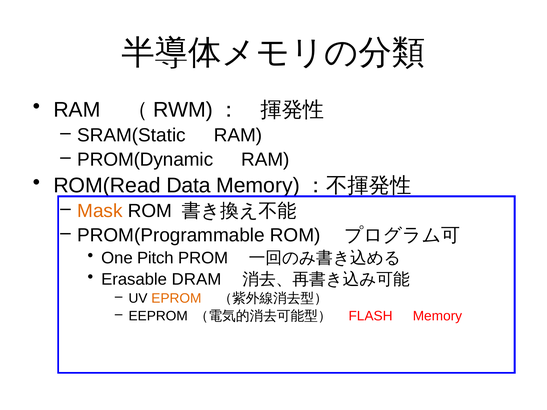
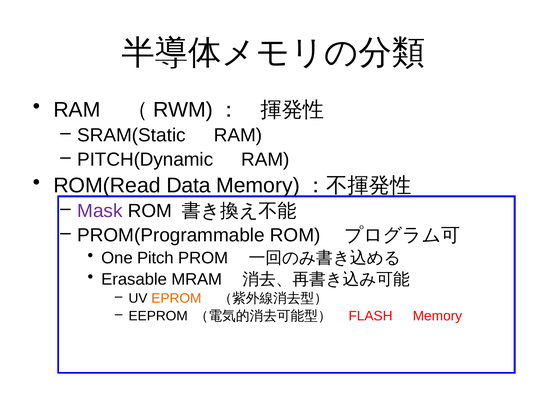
PROM(Dynamic: PROM(Dynamic -> PITCH(Dynamic
Mask colour: orange -> purple
DRAM: DRAM -> MRAM
